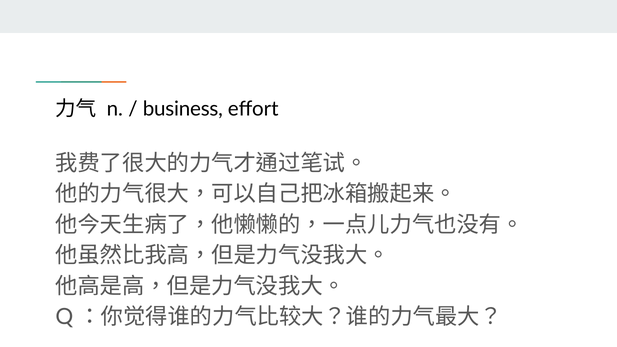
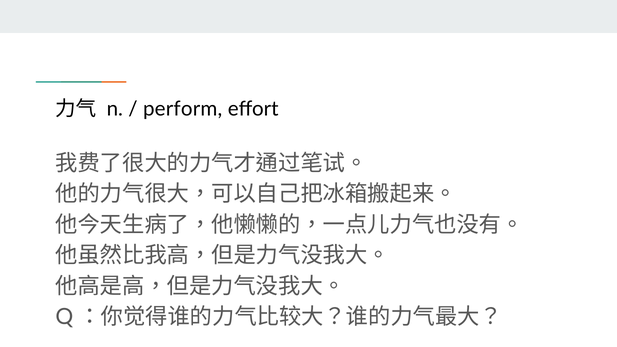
business: business -> perform
